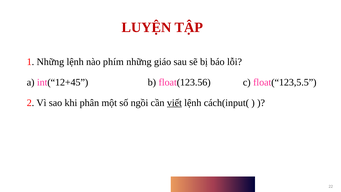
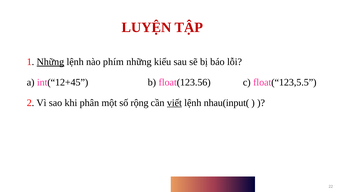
Những at (50, 62) underline: none -> present
giáo: giáo -> kiểu
ngồi: ngồi -> rộng
cách(input(: cách(input( -> nhau(input(
